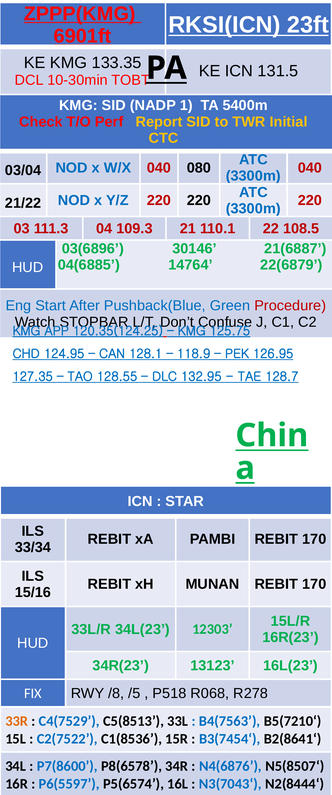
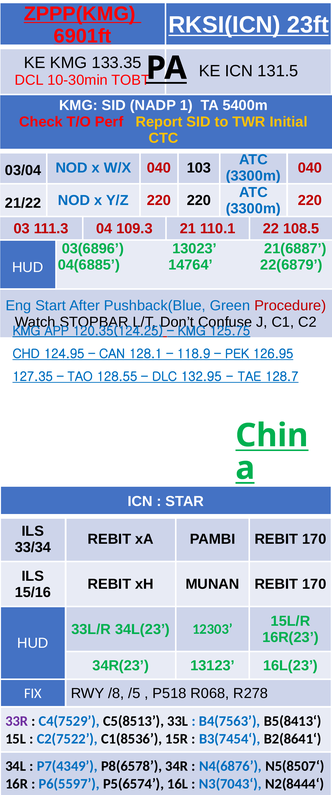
080: 080 -> 103
30146: 30146 -> 13023
33R colour: orange -> purple
B5(7210‘: B5(7210‘ -> B5(8413‘
P7(8600: P7(8600 -> P7(4349
